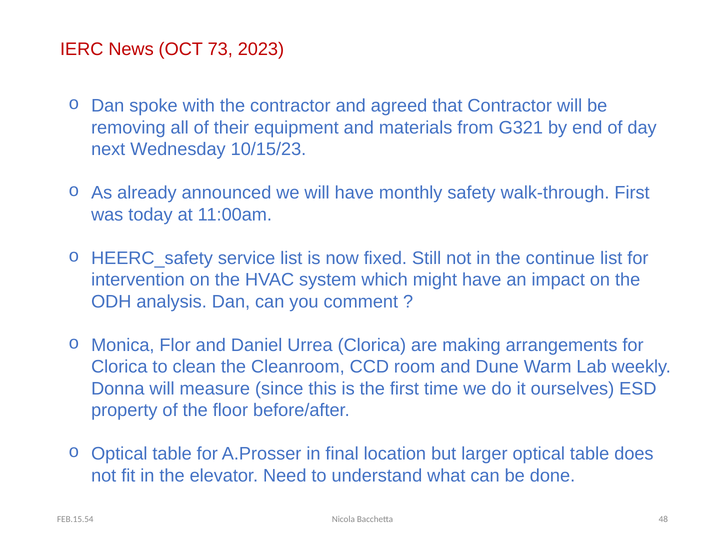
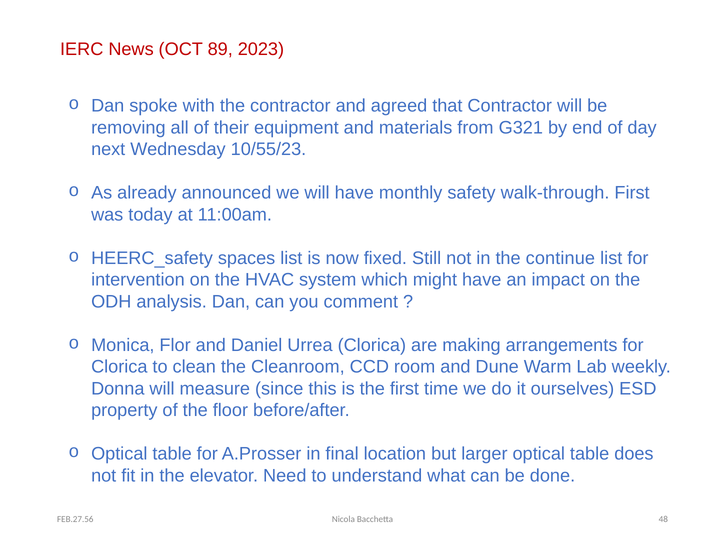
73: 73 -> 89
10/15/23: 10/15/23 -> 10/55/23
service: service -> spaces
FEB.15.54: FEB.15.54 -> FEB.27.56
